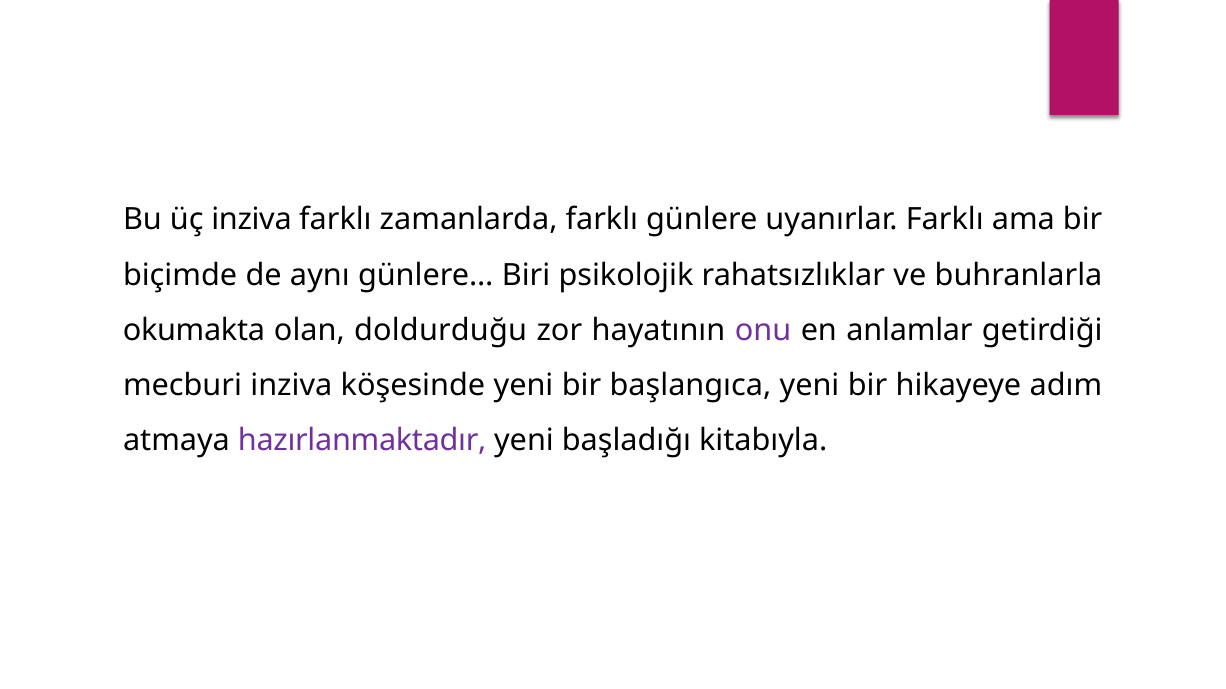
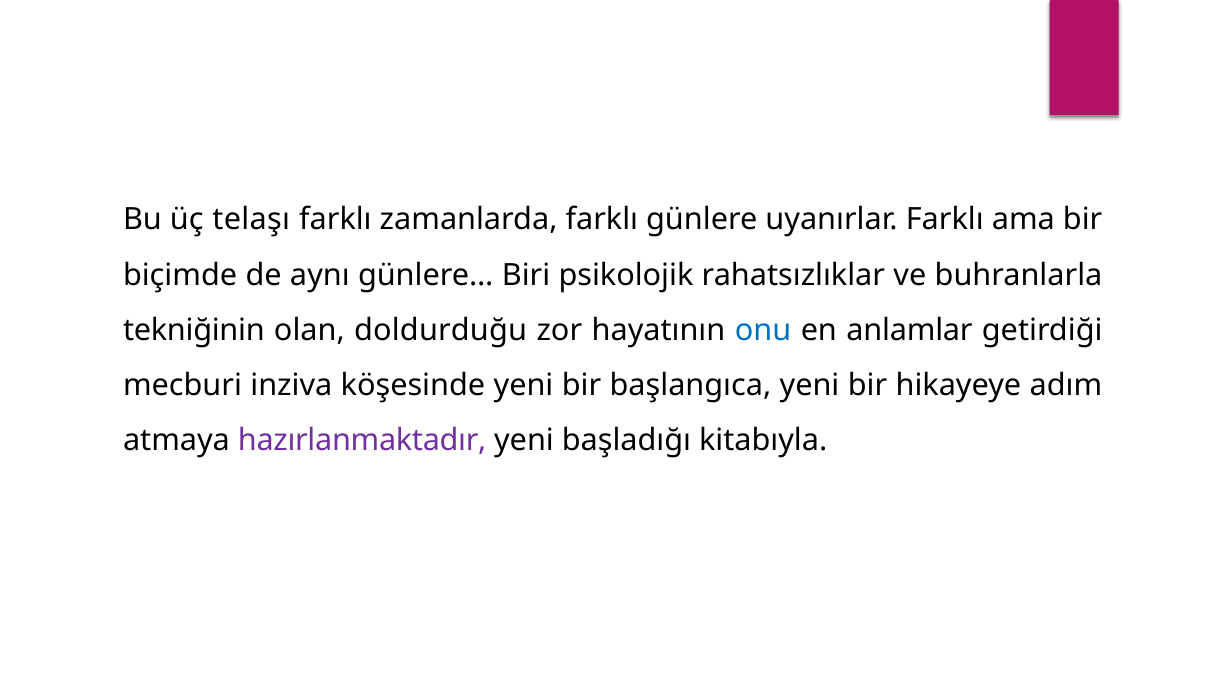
üç inziva: inziva -> telaşı
okumakta: okumakta -> tekniğinin
onu colour: purple -> blue
